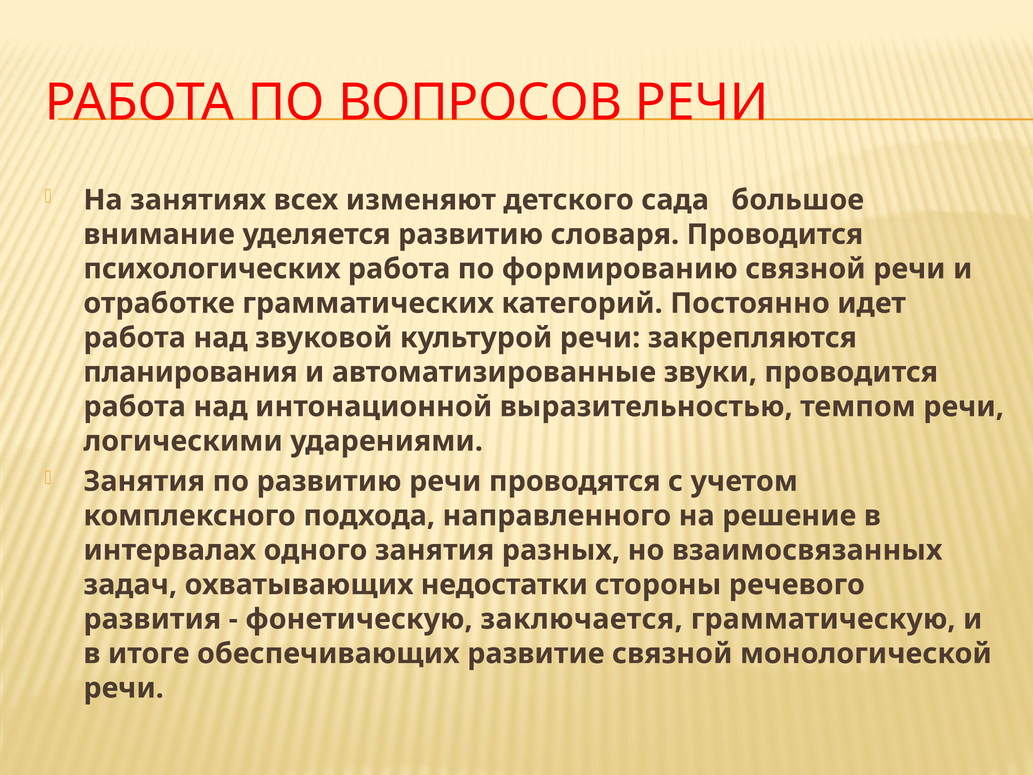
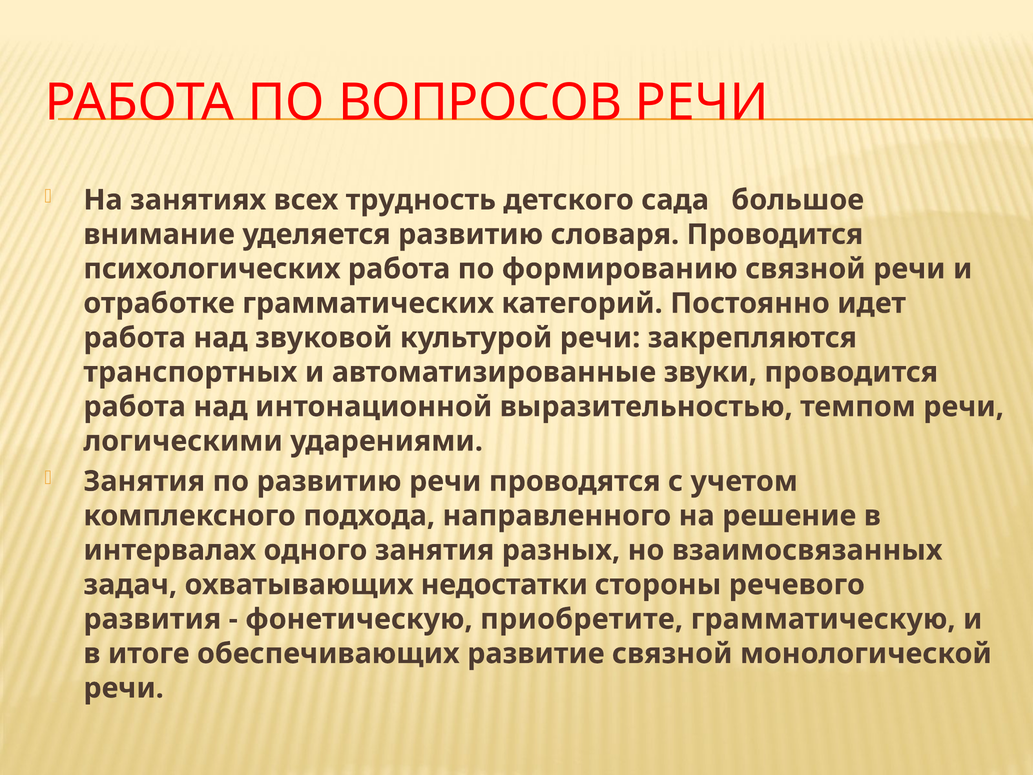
изменяют: изменяют -> трудность
планирования: планирования -> транспортных
заключается: заключается -> приобретите
